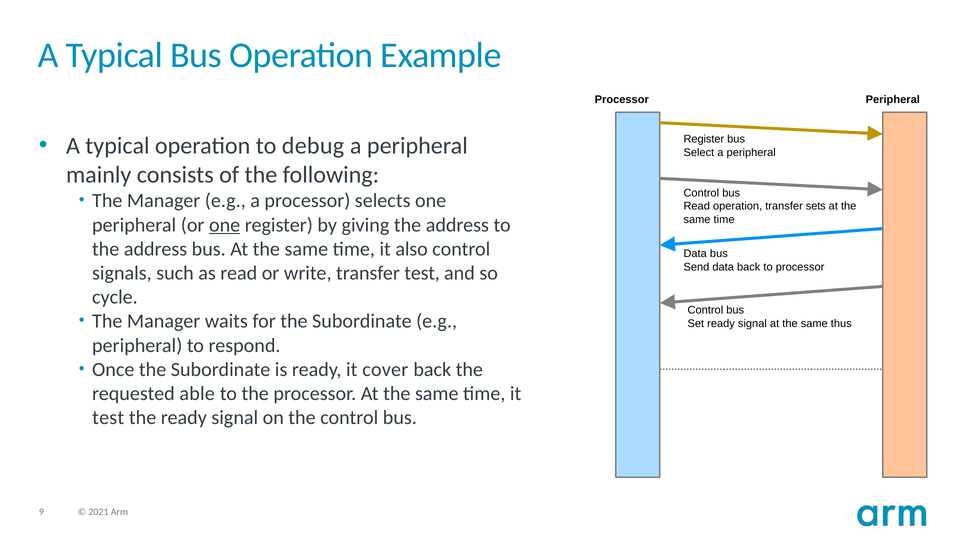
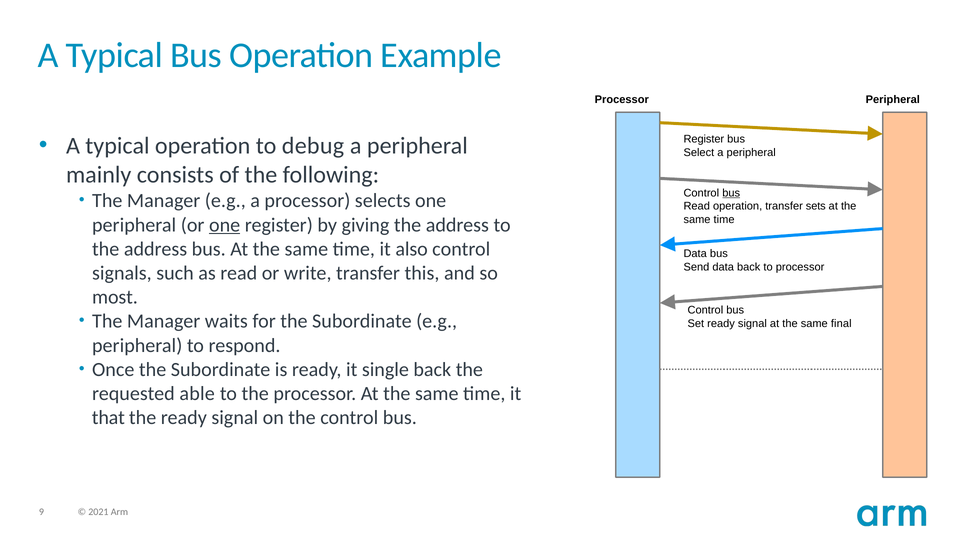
bus at (731, 193) underline: none -> present
transfer test: test -> this
cycle: cycle -> most
thus: thus -> final
cover: cover -> single
test at (108, 418): test -> that
